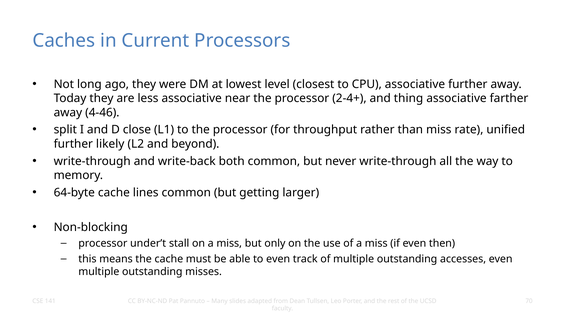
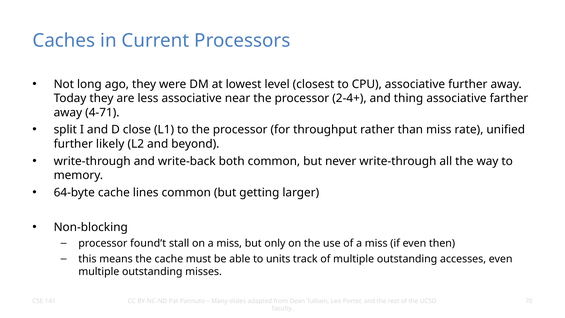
4-46: 4-46 -> 4-71
under’t: under’t -> found’t
to even: even -> units
